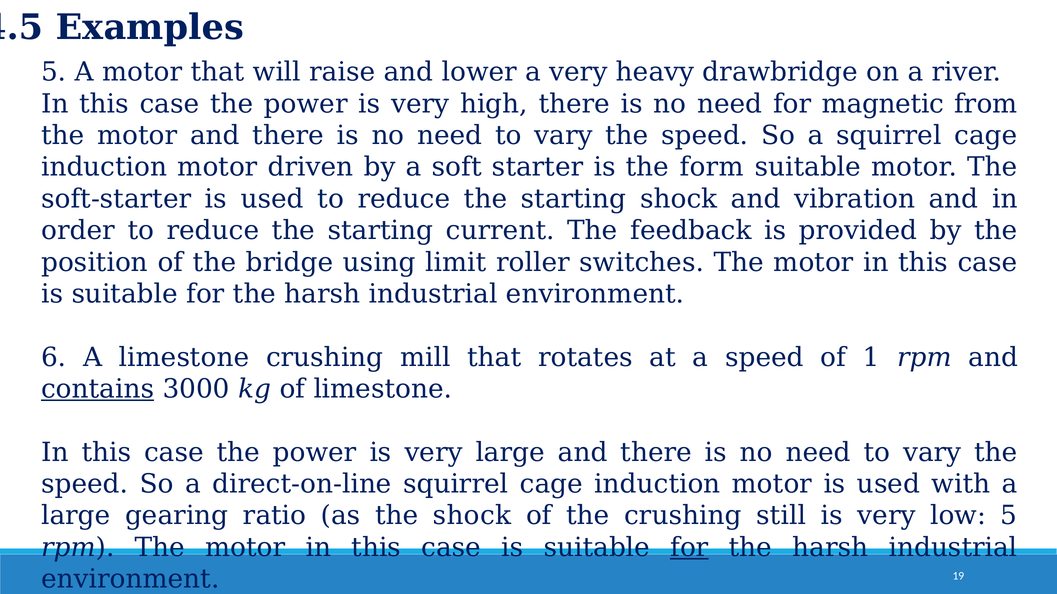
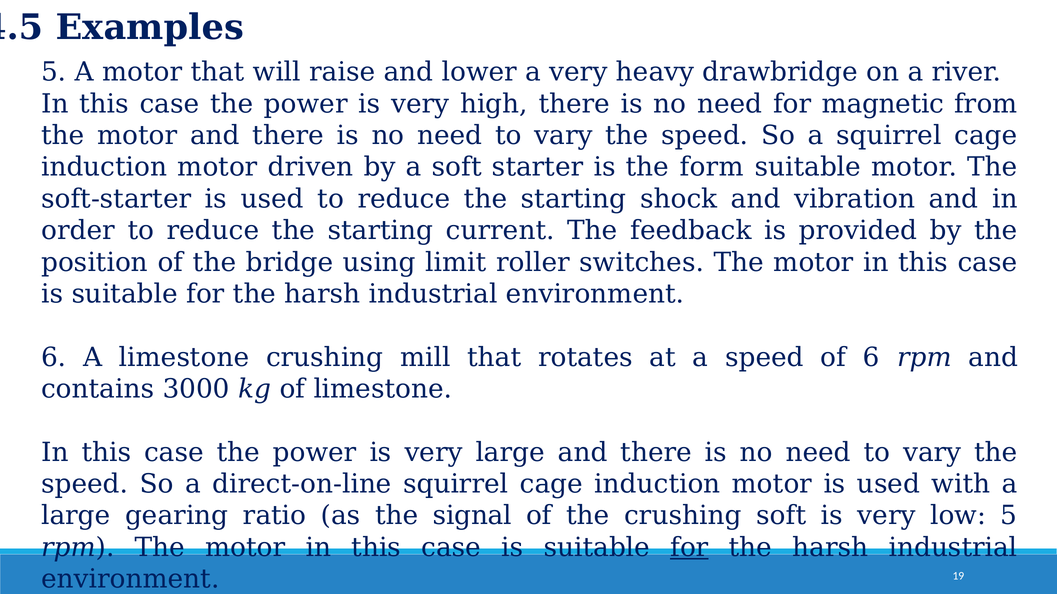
of 1: 1 -> 6
contains underline: present -> none
the shock: shock -> signal
crushing still: still -> soft
